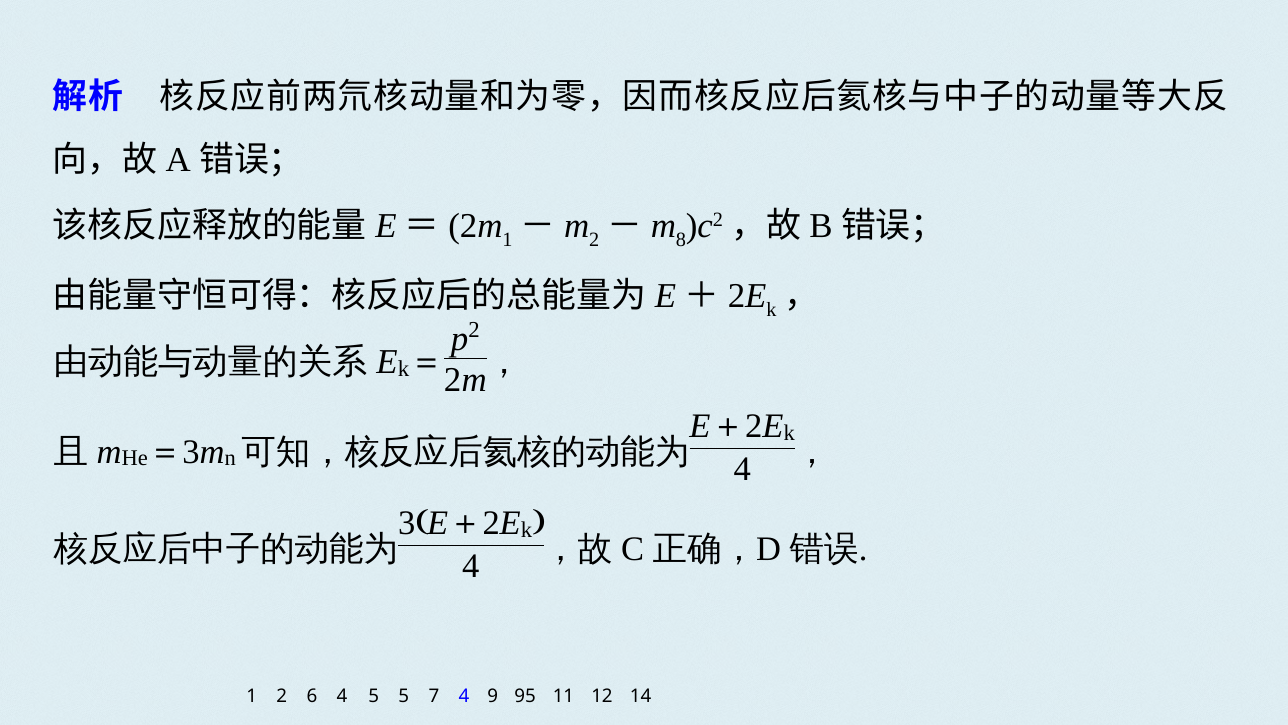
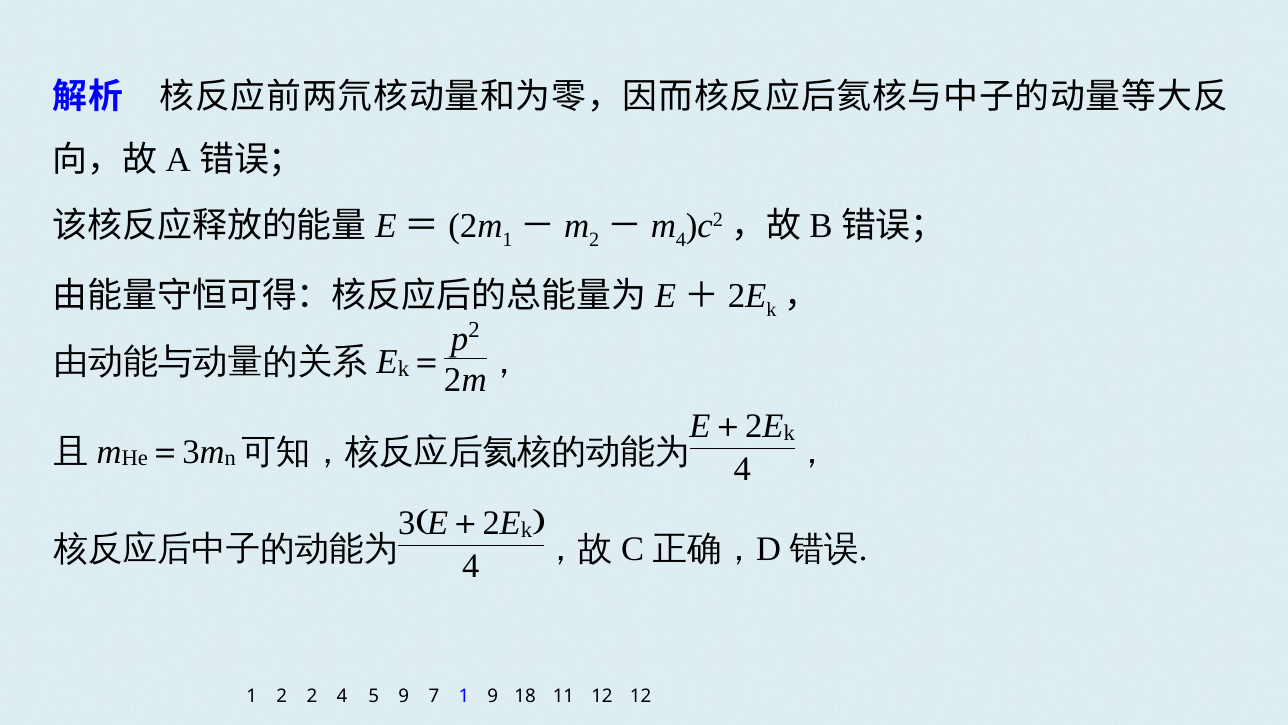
8 at (681, 239): 8 -> 4
2 6: 6 -> 2
5 5: 5 -> 9
7 4: 4 -> 1
95: 95 -> 18
12 14: 14 -> 12
